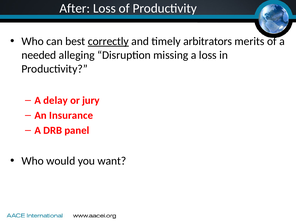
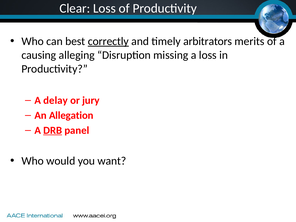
After: After -> Clear
needed: needed -> causing
Insurance: Insurance -> Allegation
DRB underline: none -> present
